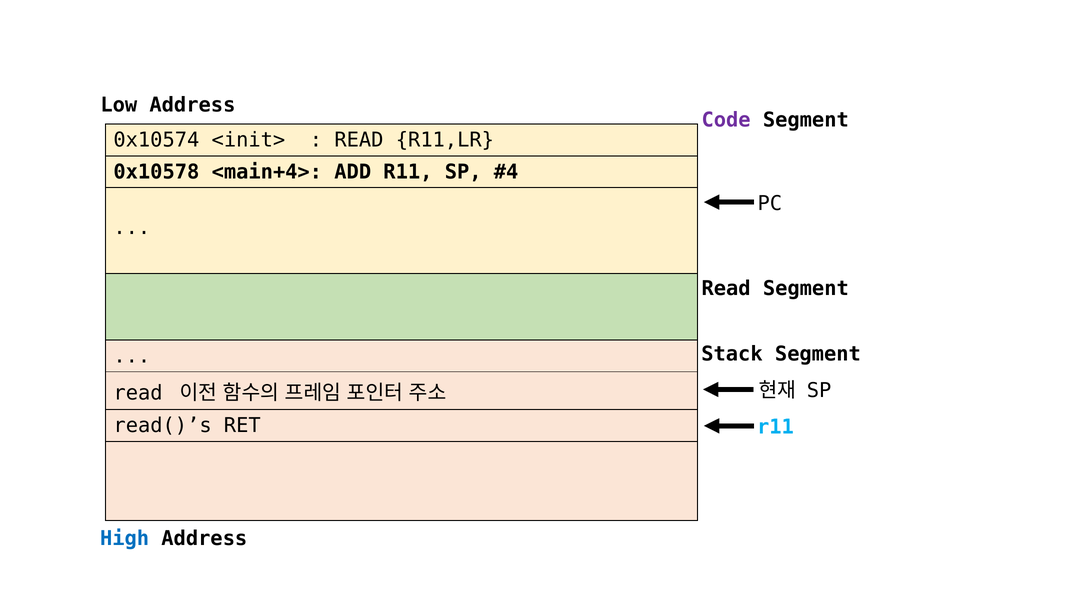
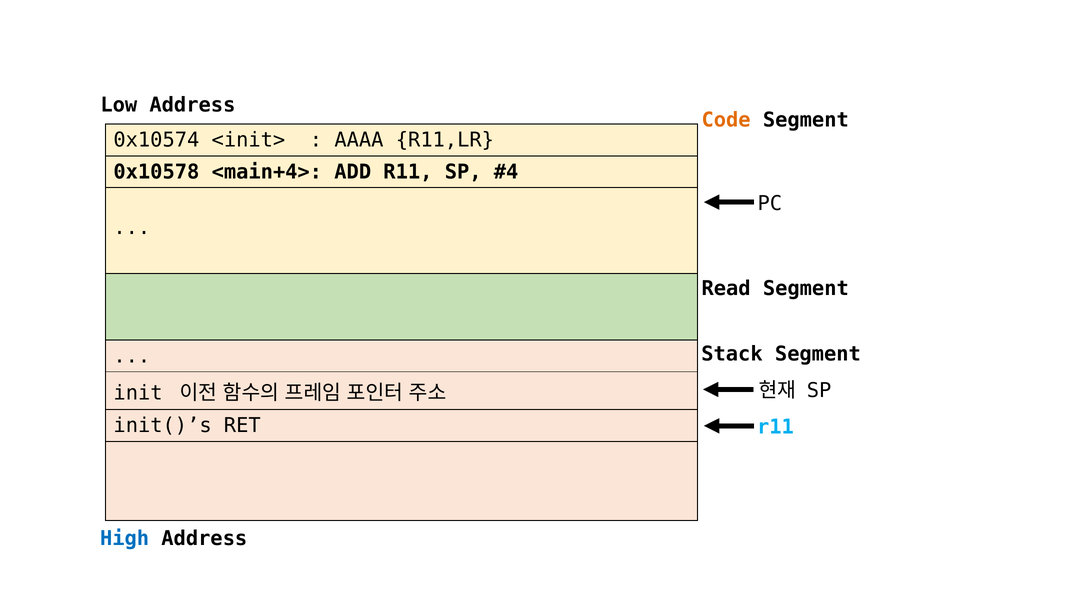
Code colour: purple -> orange
READ at (359, 140): READ -> AAAA
read at (138, 393): read -> init
read()’s: read()’s -> init()’s
